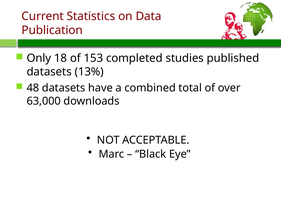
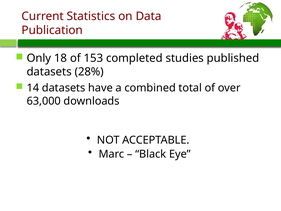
13%: 13% -> 28%
48: 48 -> 14
